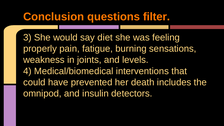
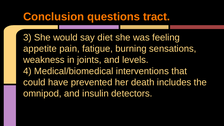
filter: filter -> tract
properly: properly -> appetite
